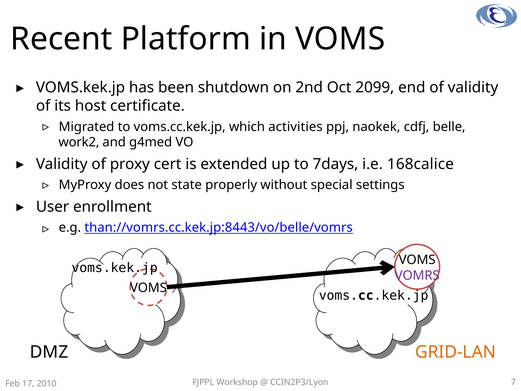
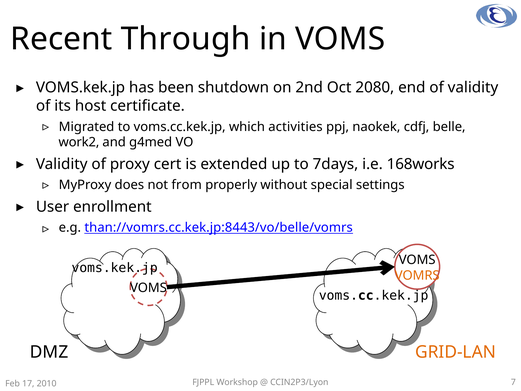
Platform: Platform -> Through
2099: 2099 -> 2080
168calice: 168calice -> 168works
state: state -> from
VOMRS colour: purple -> orange
